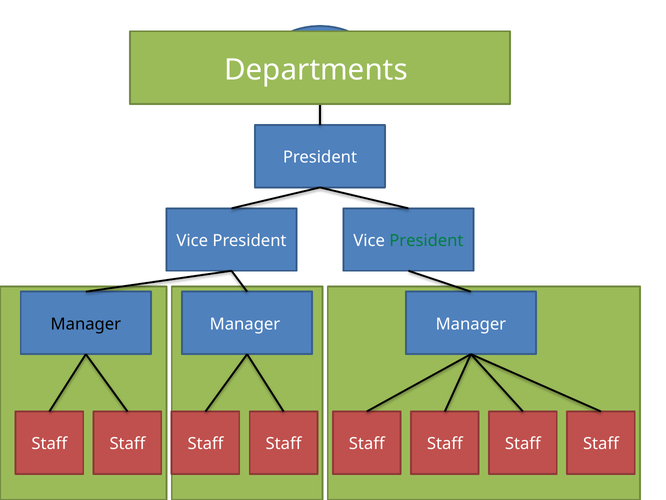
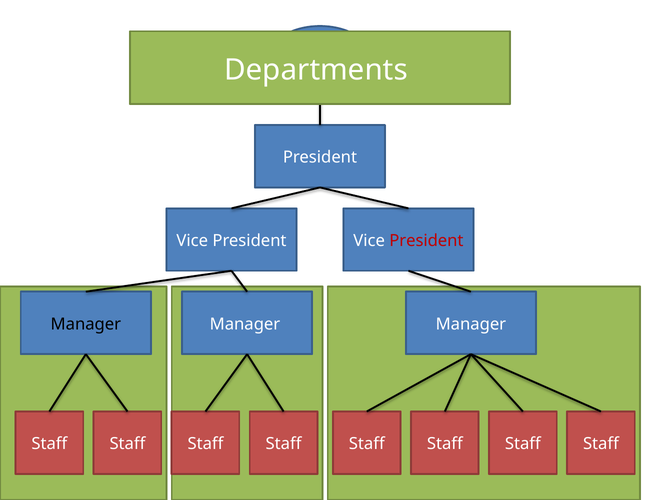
President at (426, 240) colour: green -> red
